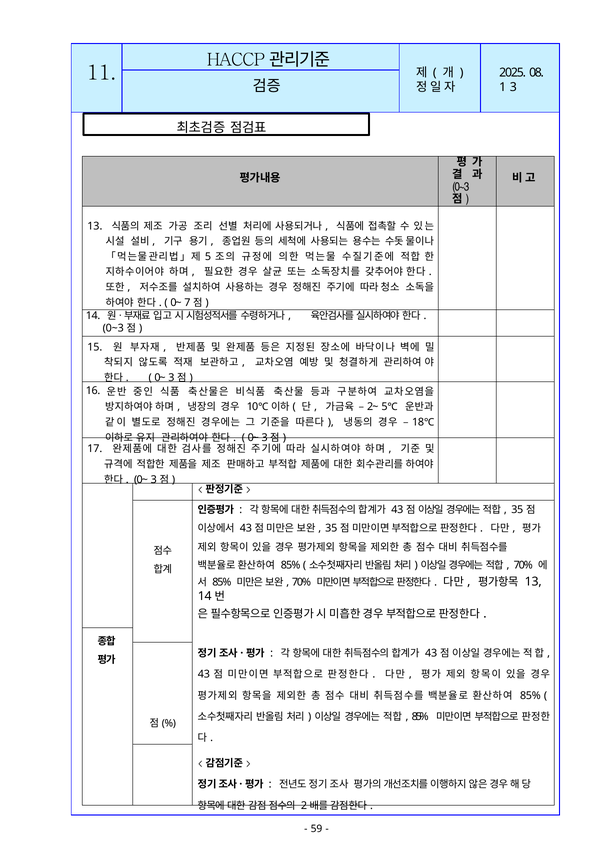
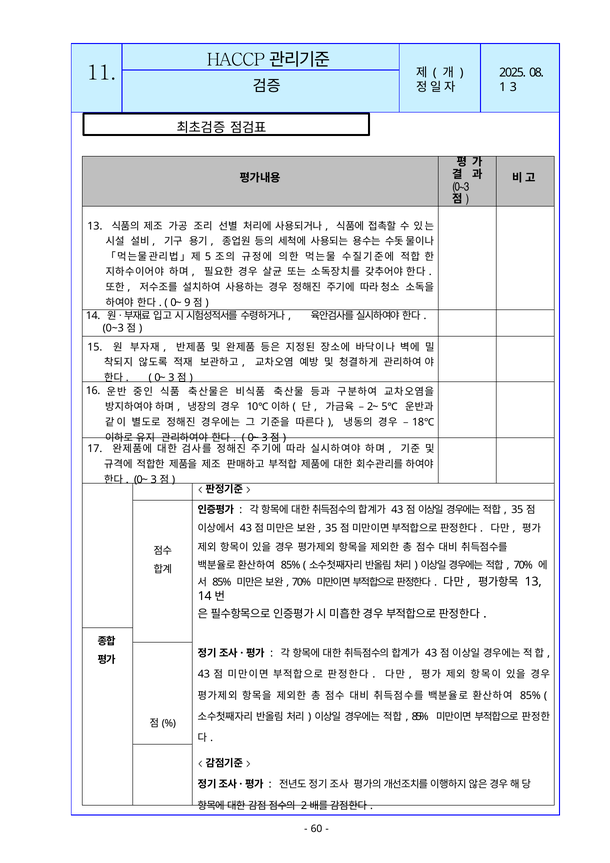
7: 7 -> 9
59: 59 -> 60
